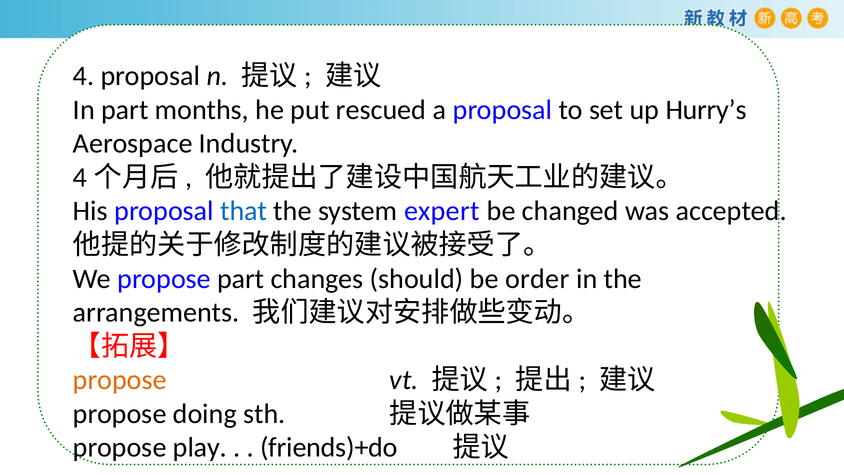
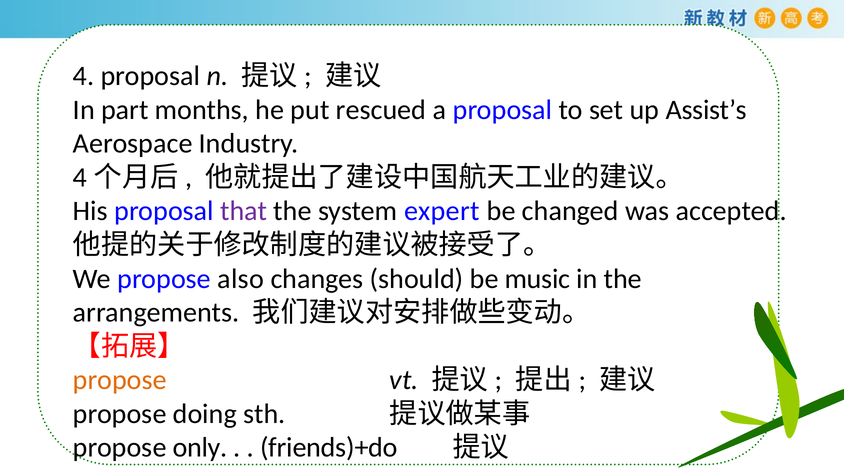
Hurry’s: Hurry’s -> Assist’s
that colour: blue -> purple
propose part: part -> also
order: order -> music
play: play -> only
